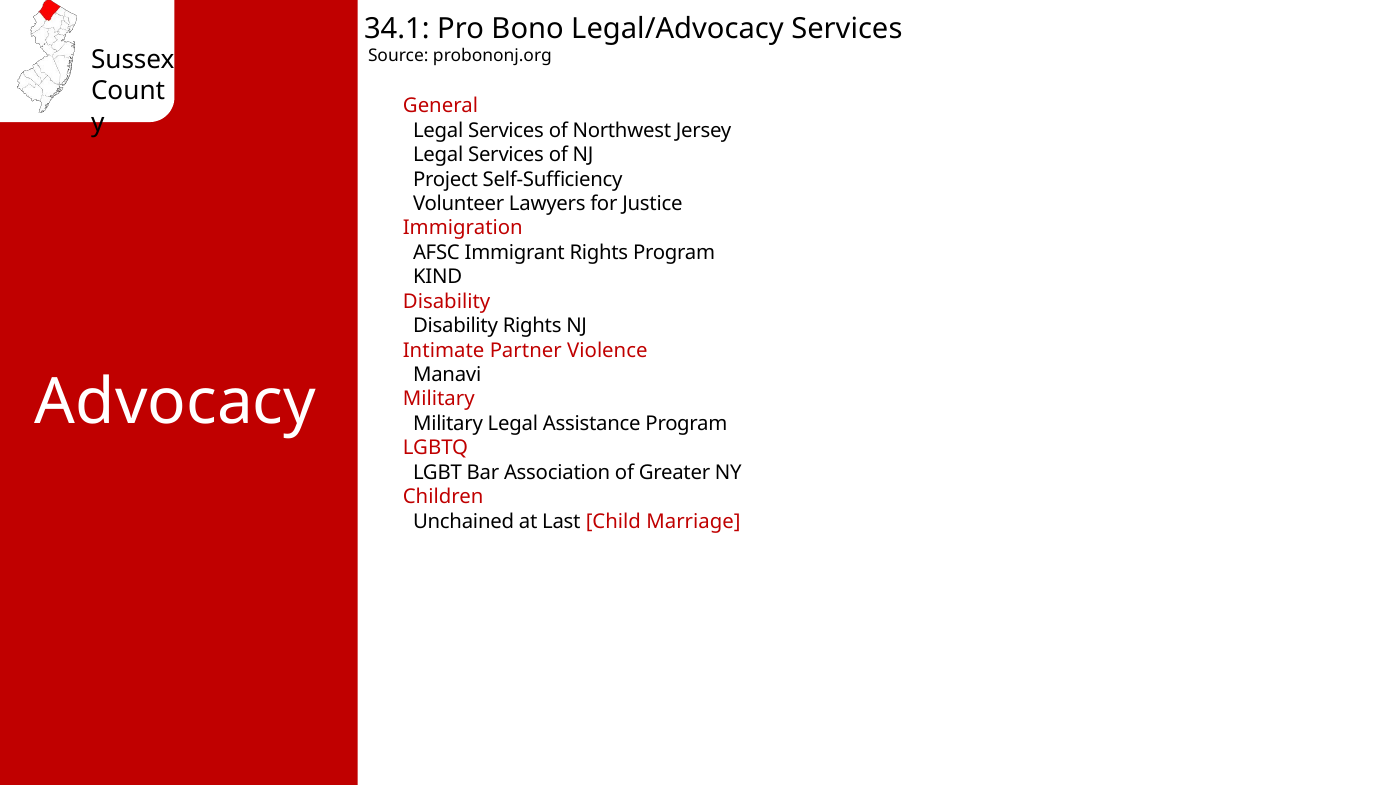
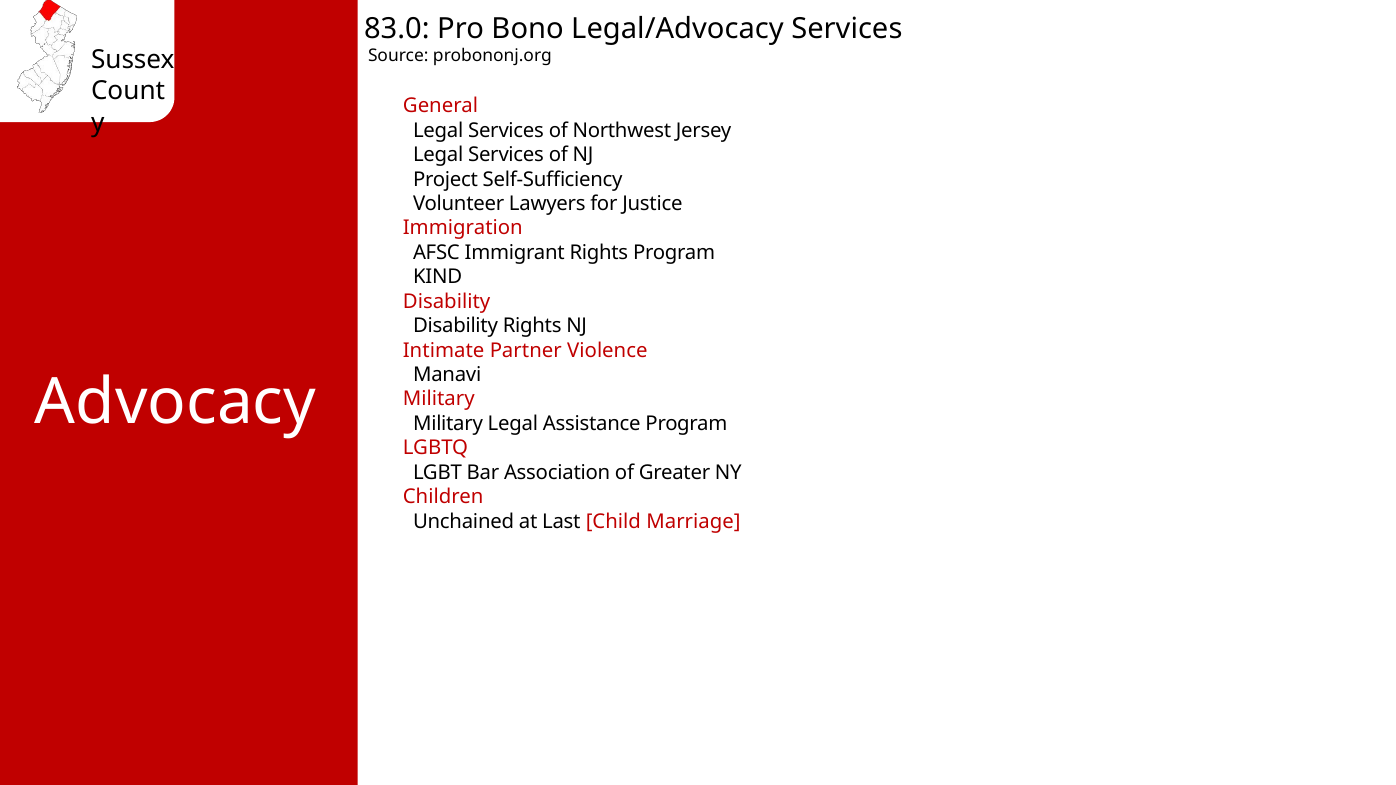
34.1: 34.1 -> 83.0
